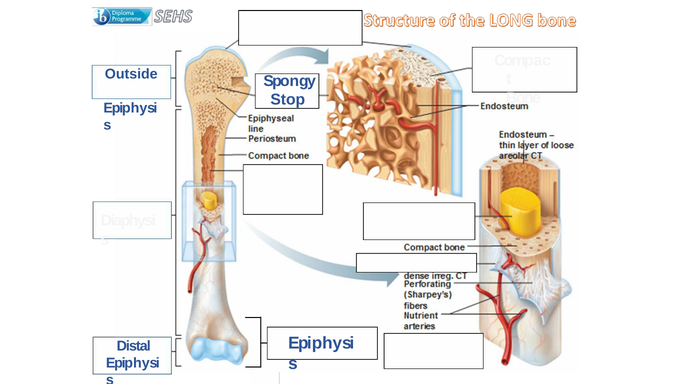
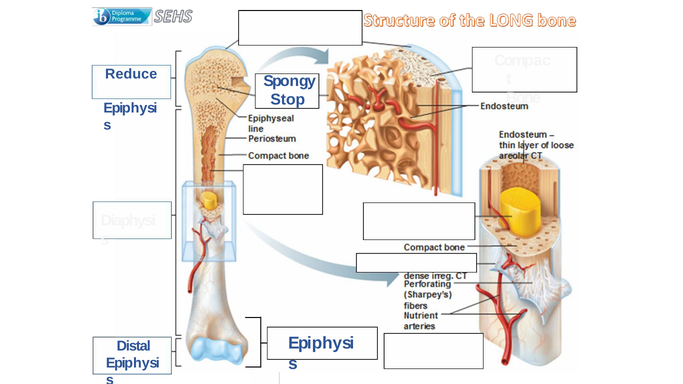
Outside: Outside -> Reduce
